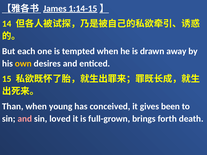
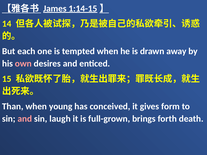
own colour: yellow -> pink
been: been -> form
loved: loved -> laugh
